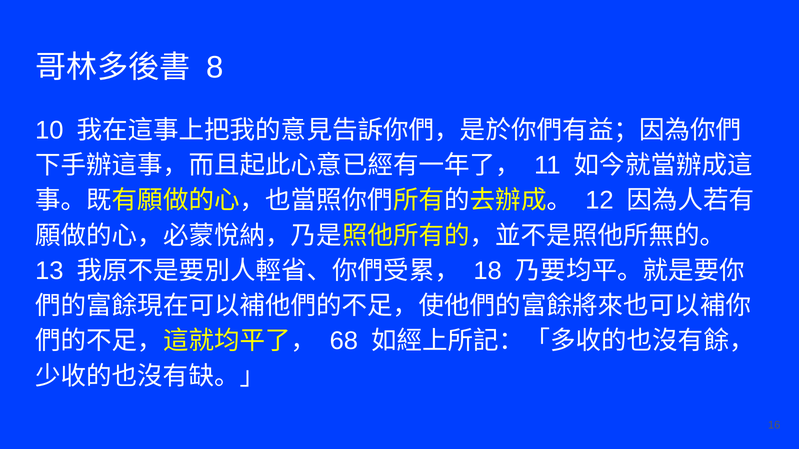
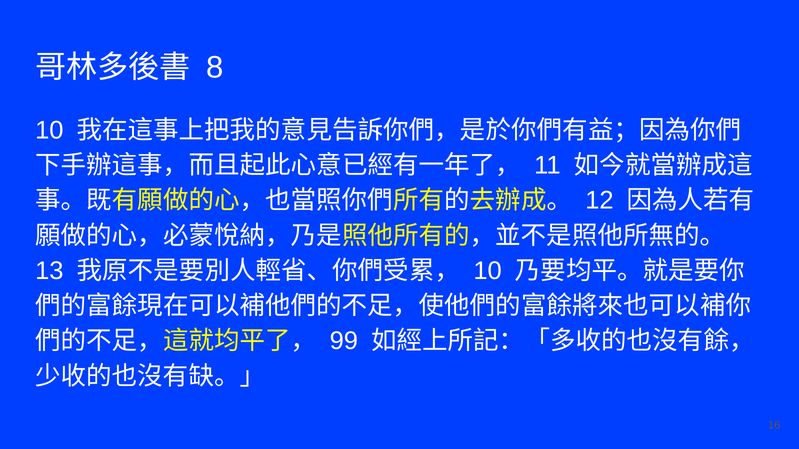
18 at (488, 271): 18 -> 10
68: 68 -> 99
